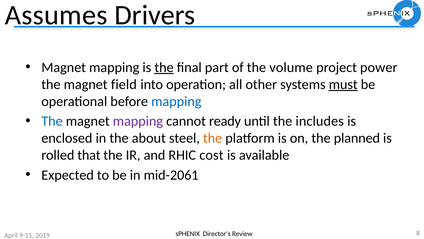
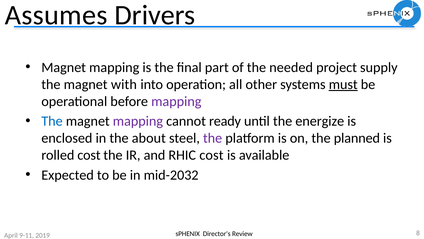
the at (164, 67) underline: present -> none
volume: volume -> needed
power: power -> supply
field: field -> with
mapping at (176, 101) colour: blue -> purple
includes: includes -> energize
the at (213, 138) colour: orange -> purple
rolled that: that -> cost
mid-2061: mid-2061 -> mid-2032
